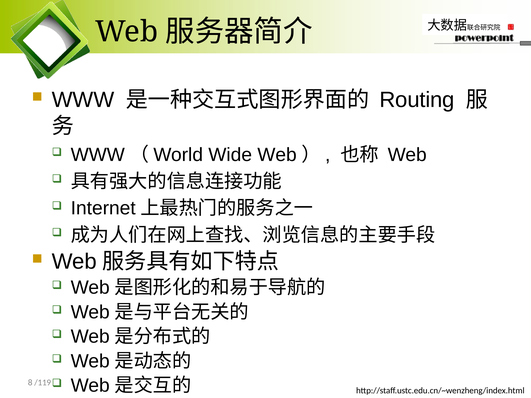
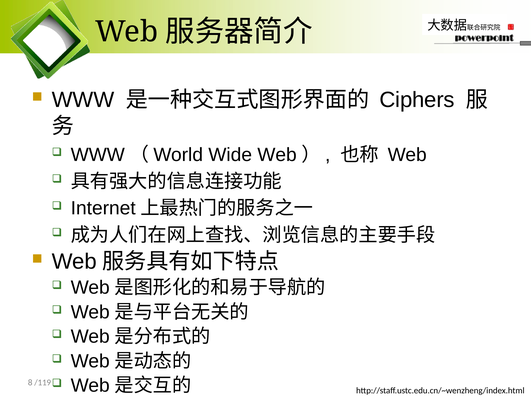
Routing: Routing -> Ciphers
